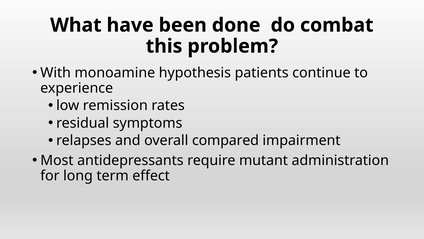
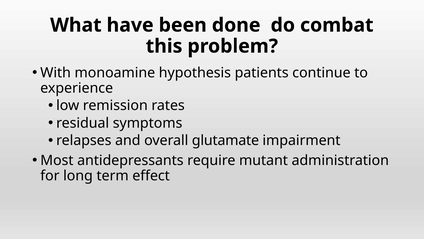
compared: compared -> glutamate
